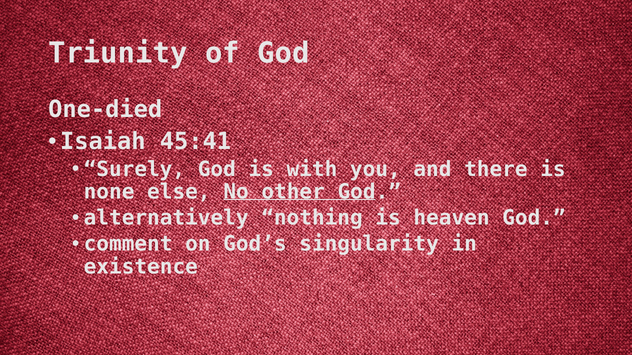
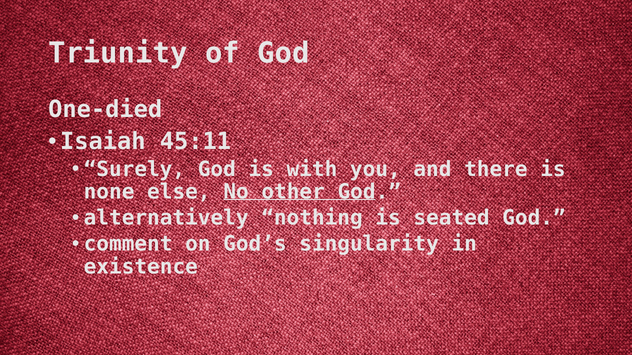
45:41: 45:41 -> 45:11
heaven: heaven -> seated
